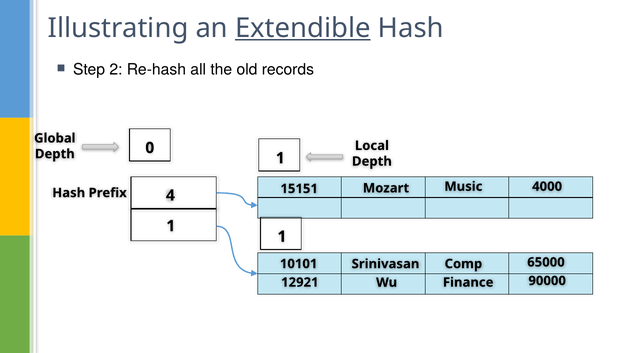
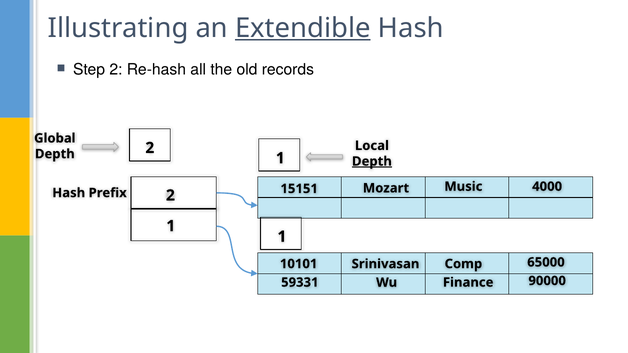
Depth 0: 0 -> 2
Depth at (372, 161) underline: none -> present
Prefix 4: 4 -> 2
12921: 12921 -> 59331
